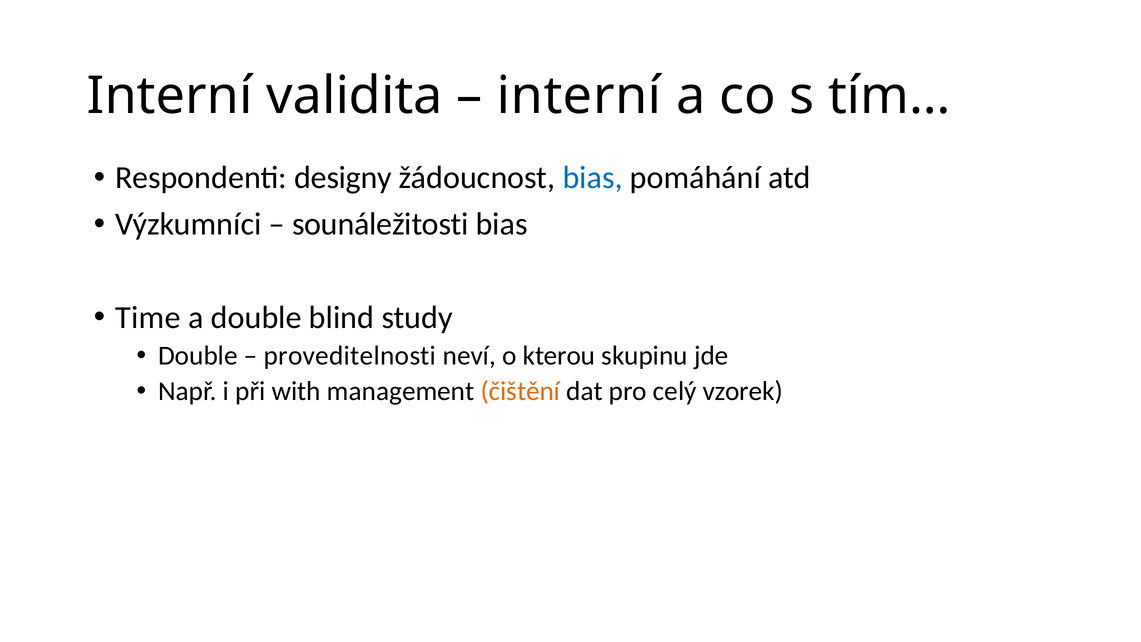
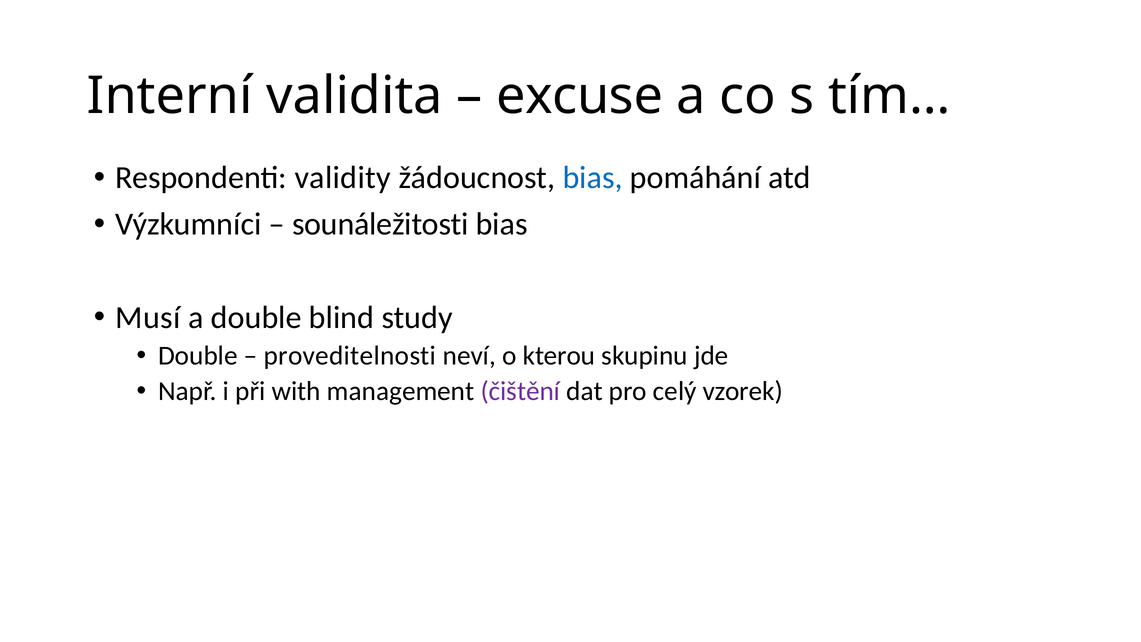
interní at (579, 96): interní -> excuse
designy: designy -> validity
Time: Time -> Musí
čištění colour: orange -> purple
